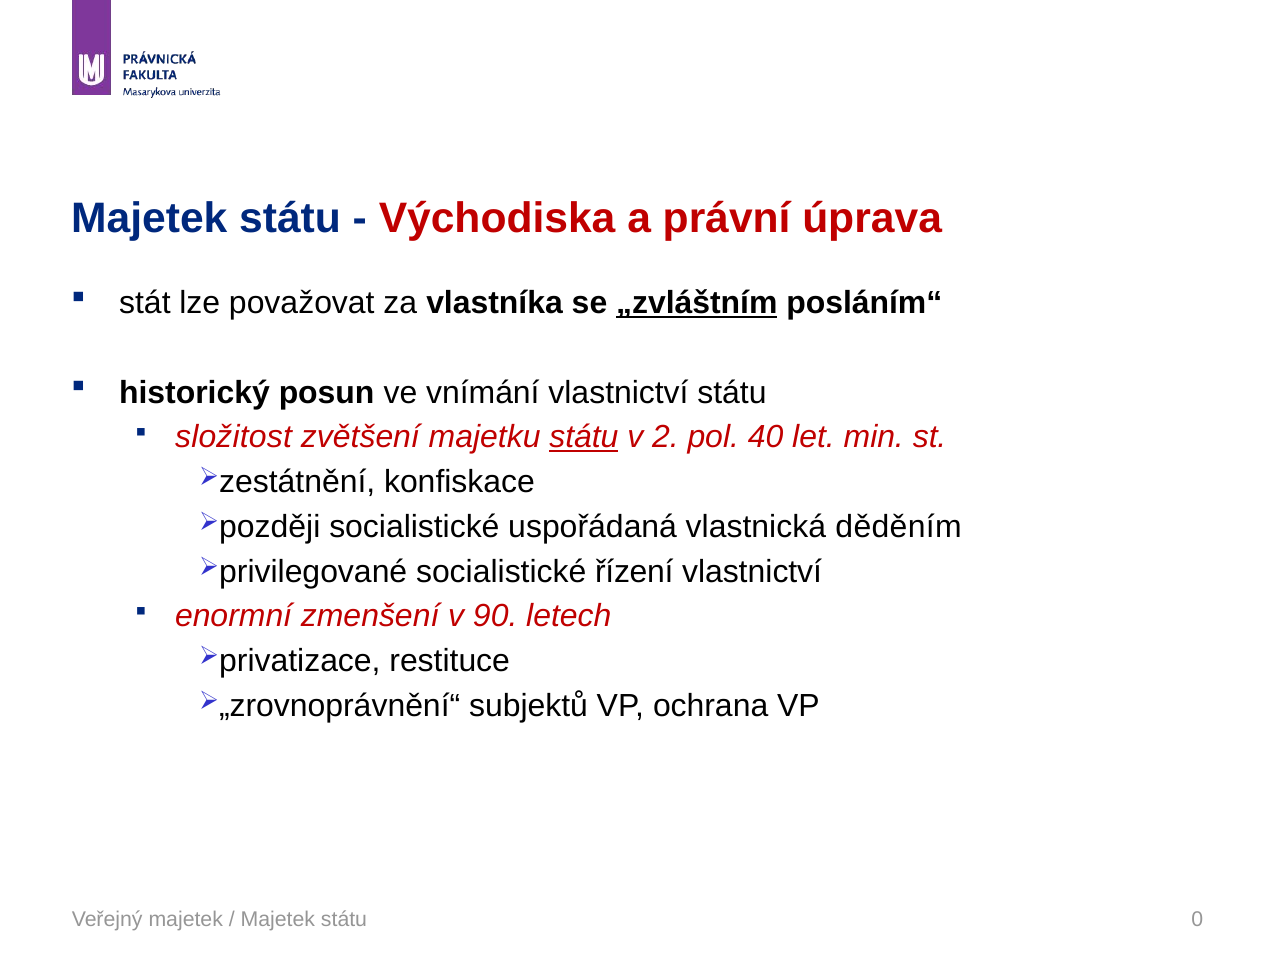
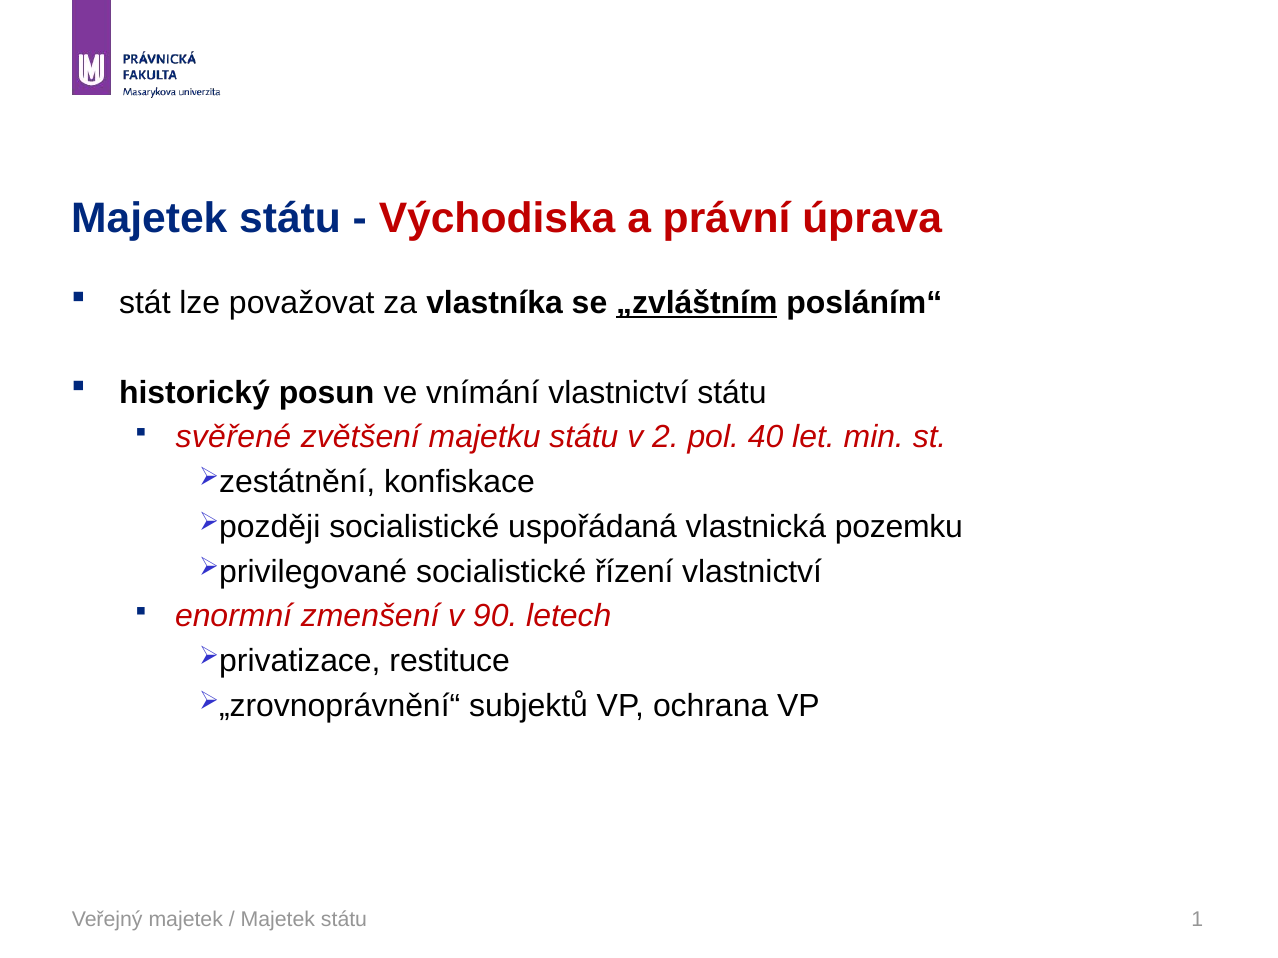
složitost: složitost -> svěřené
státu at (584, 438) underline: present -> none
děděním: děděním -> pozemku
0: 0 -> 1
